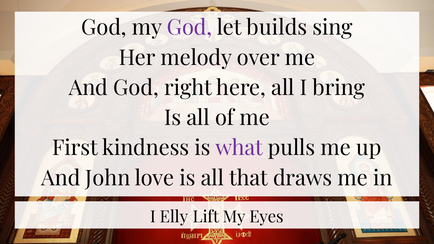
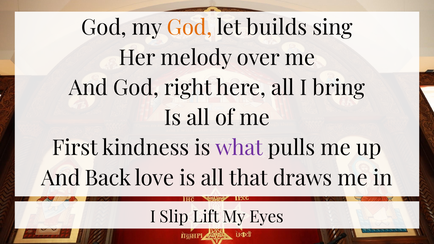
God at (190, 28) colour: purple -> orange
John: John -> Back
Elly: Elly -> Slip
